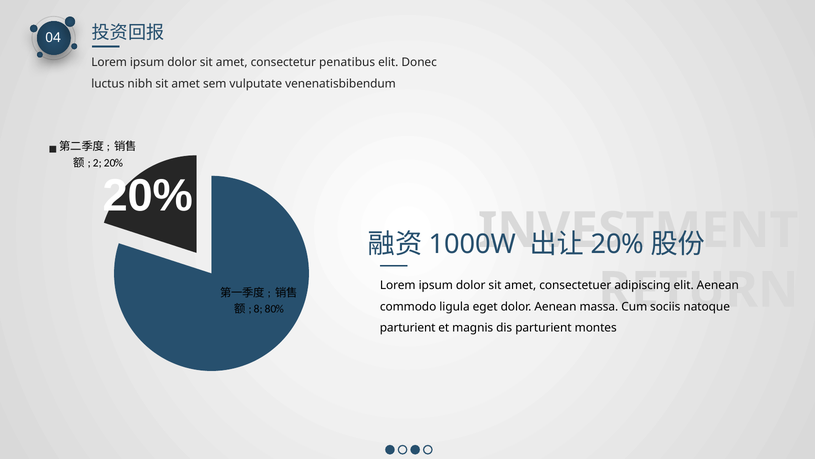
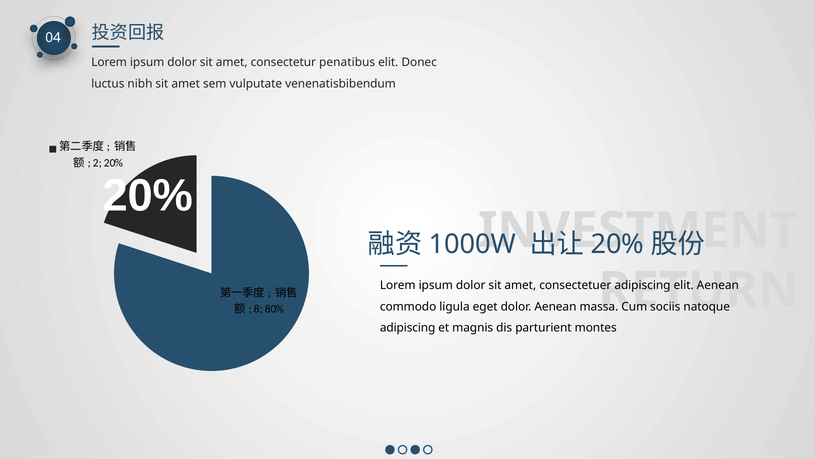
parturient at (408, 328): parturient -> adipiscing
